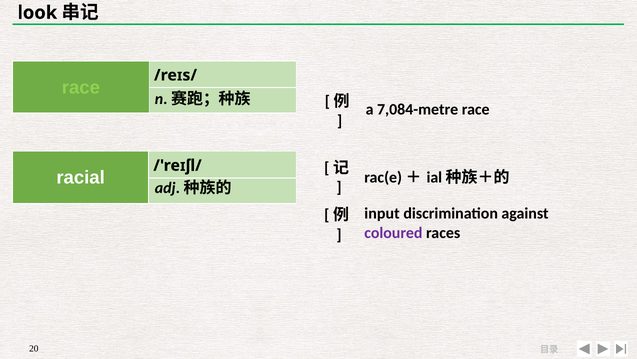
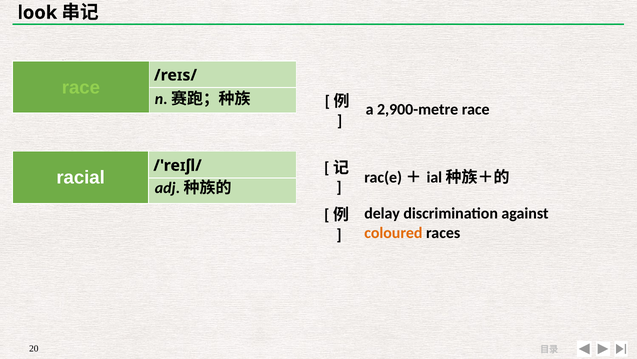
7,084-metre: 7,084-metre -> 2,900-metre
input: input -> delay
coloured colour: purple -> orange
